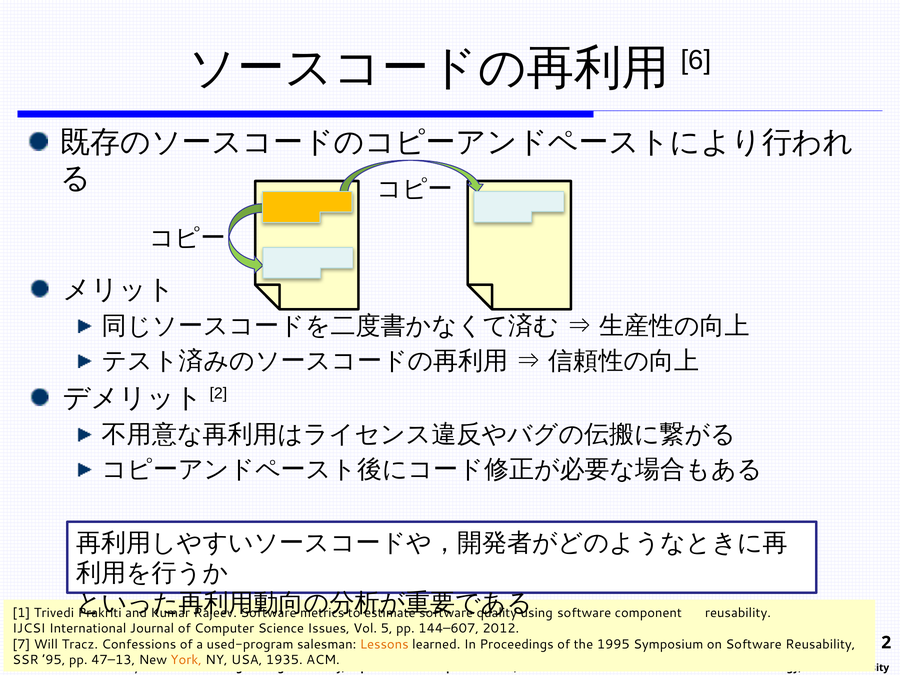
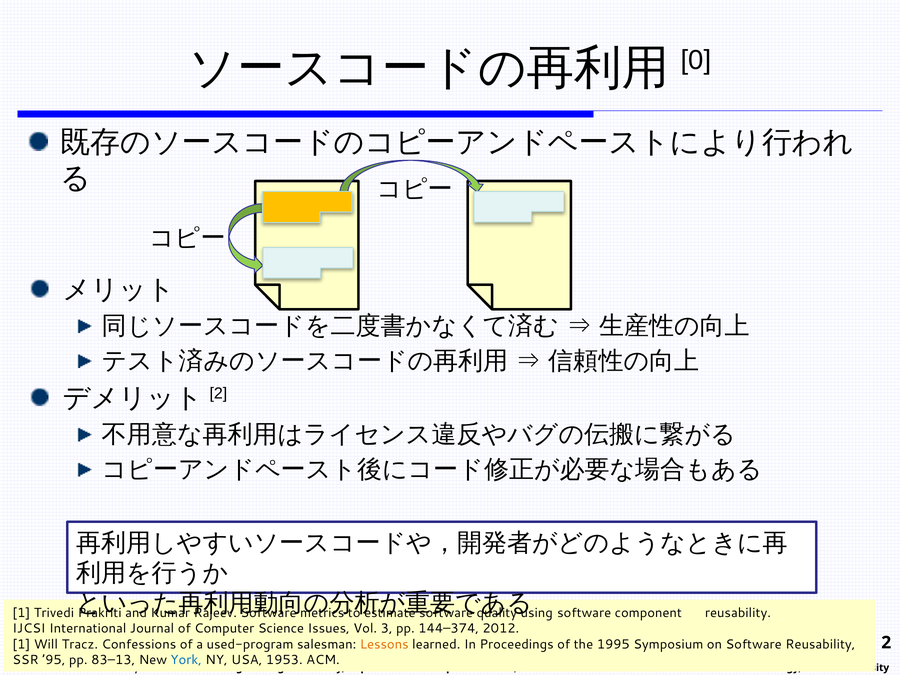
6: 6 -> 0
5: 5 -> 3
144–607: 144–607 -> 144–374
7 at (21, 644): 7 -> 1
47–13: 47–13 -> 83–13
York colour: orange -> blue
1935: 1935 -> 1953
